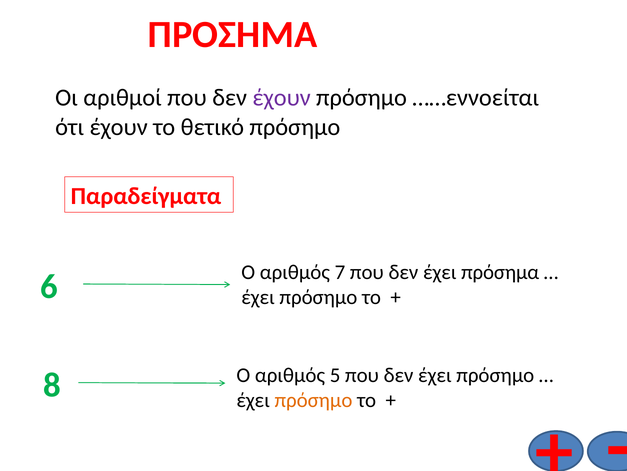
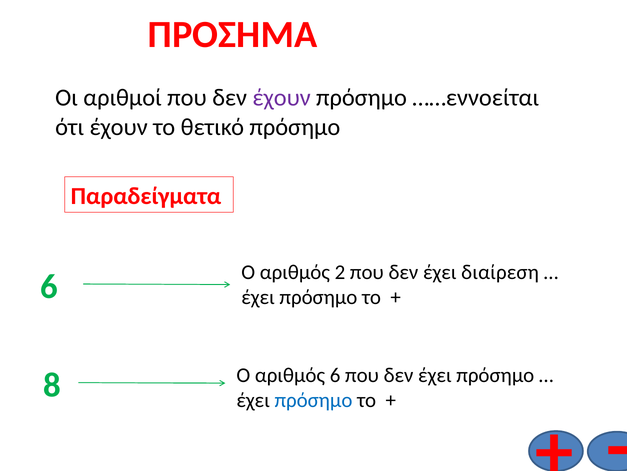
7: 7 -> 2
πρόσημα: πρόσημα -> διαίρεση
αριθμός 5: 5 -> 6
πρόσημο at (313, 400) colour: orange -> blue
